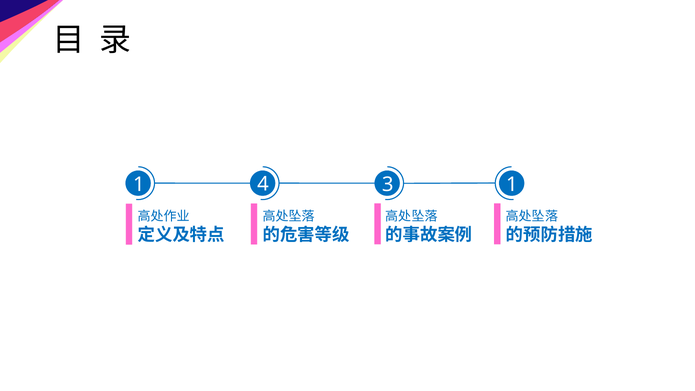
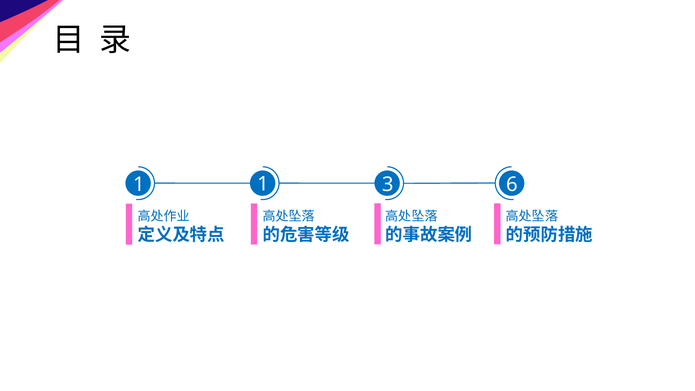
1 4: 4 -> 1
3 1: 1 -> 6
